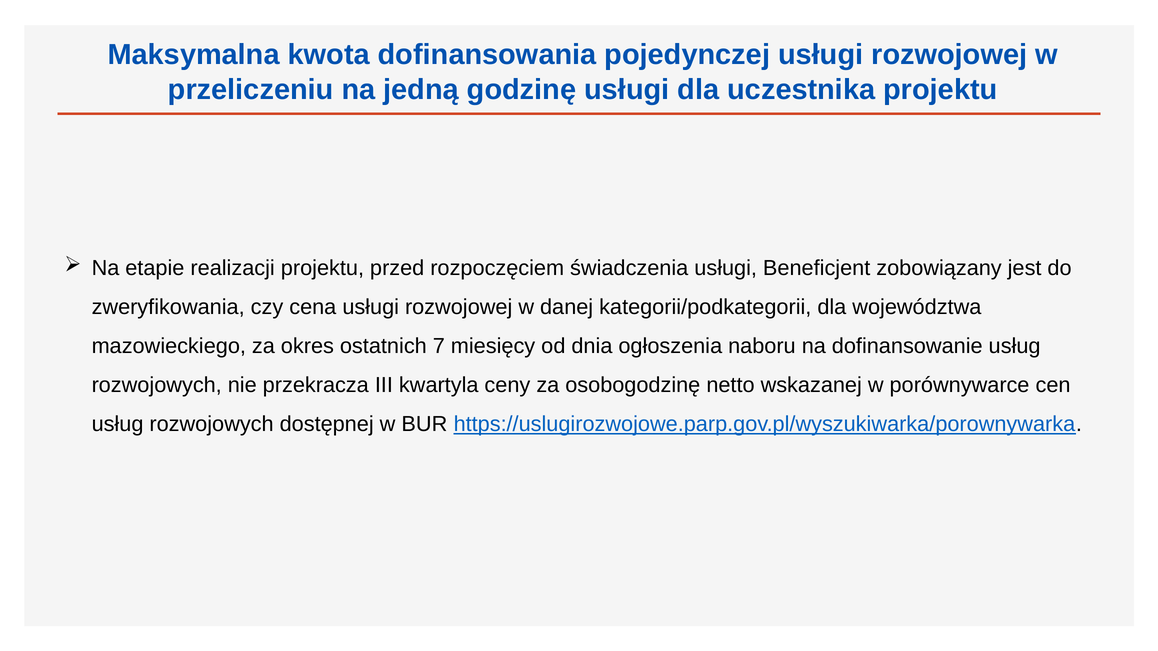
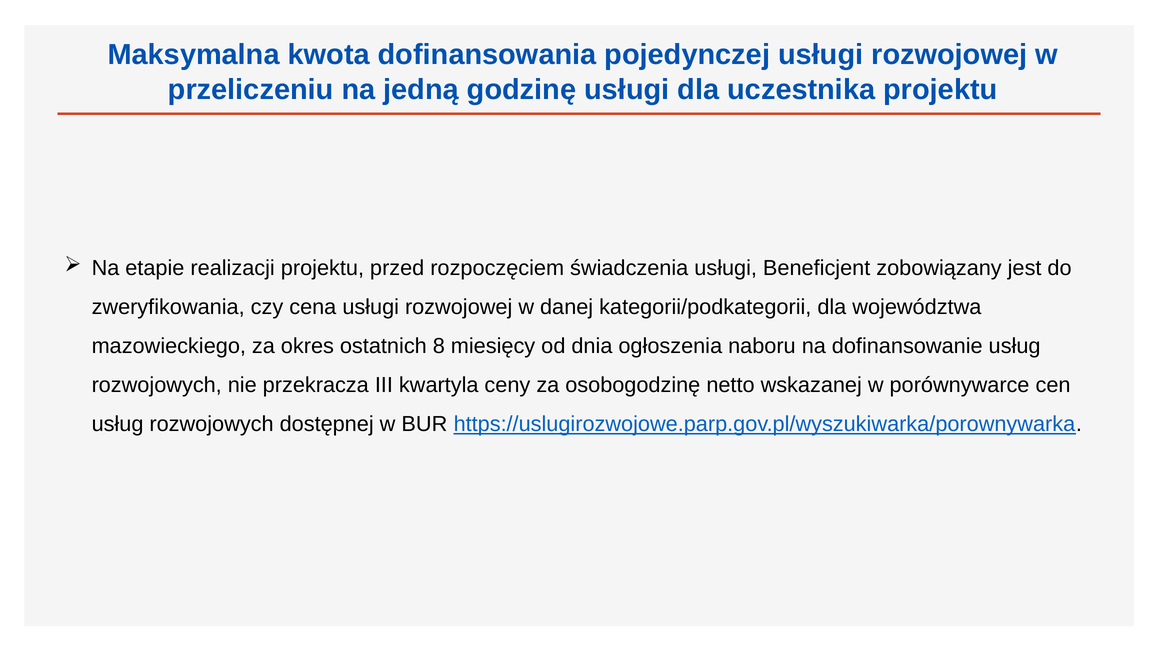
7: 7 -> 8
